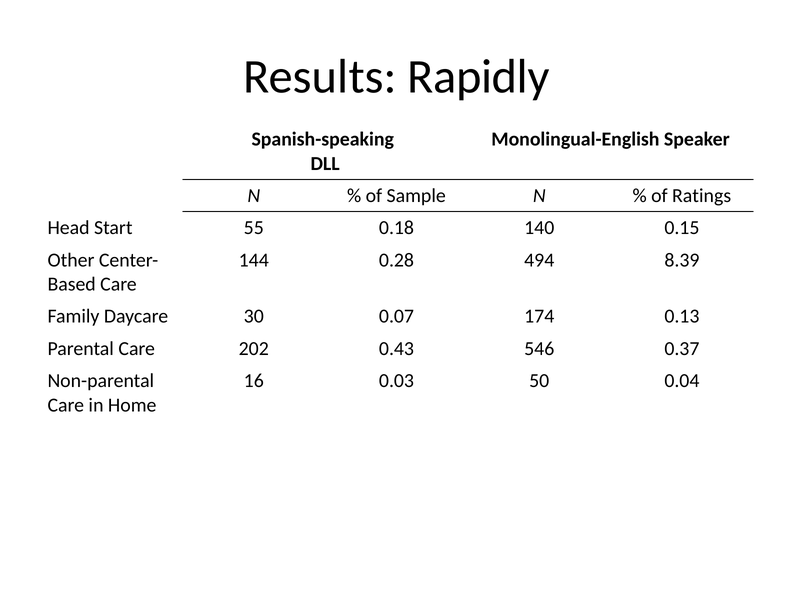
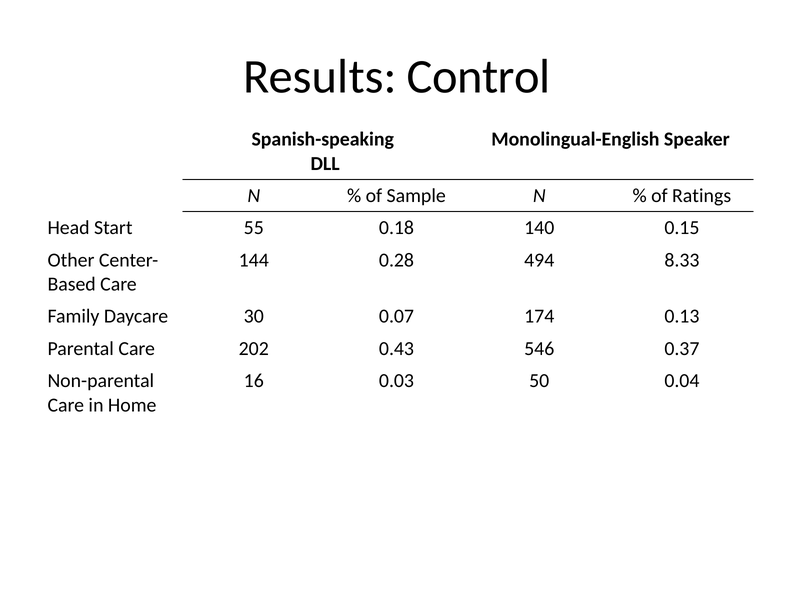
Rapidly: Rapidly -> Control
8.39: 8.39 -> 8.33
